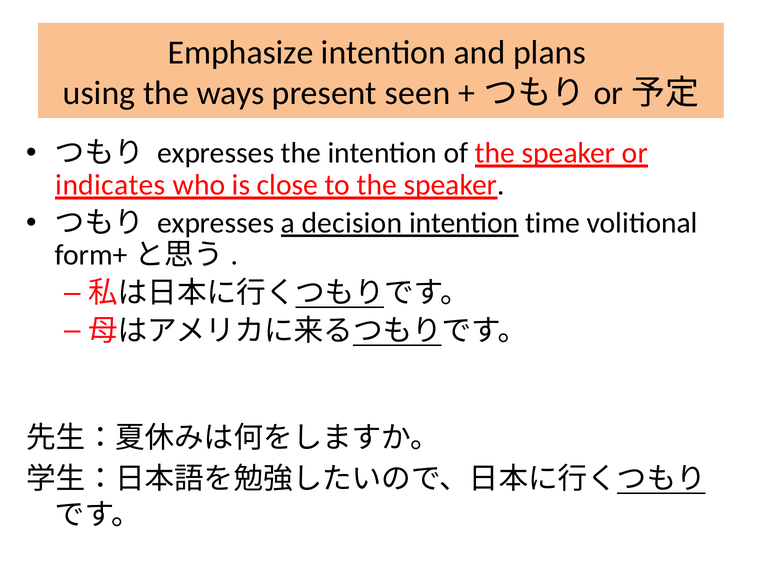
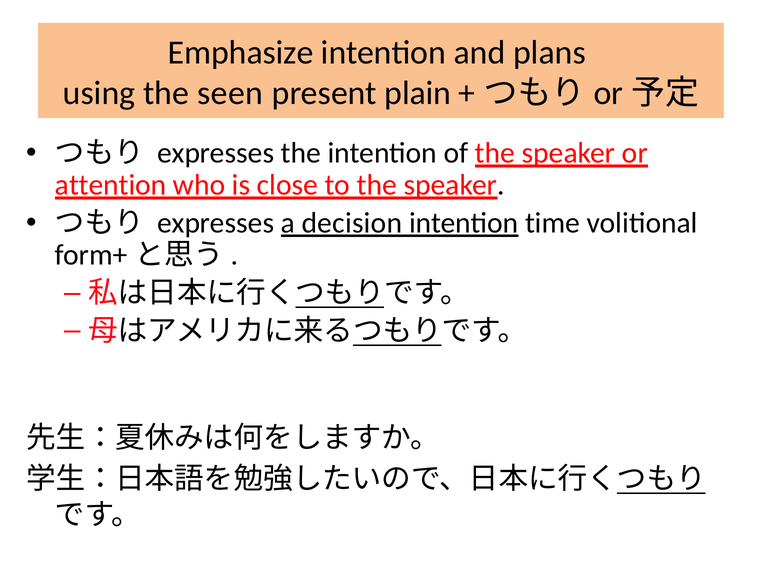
ways: ways -> seen
seen: seen -> plain
indicates: indicates -> attention
